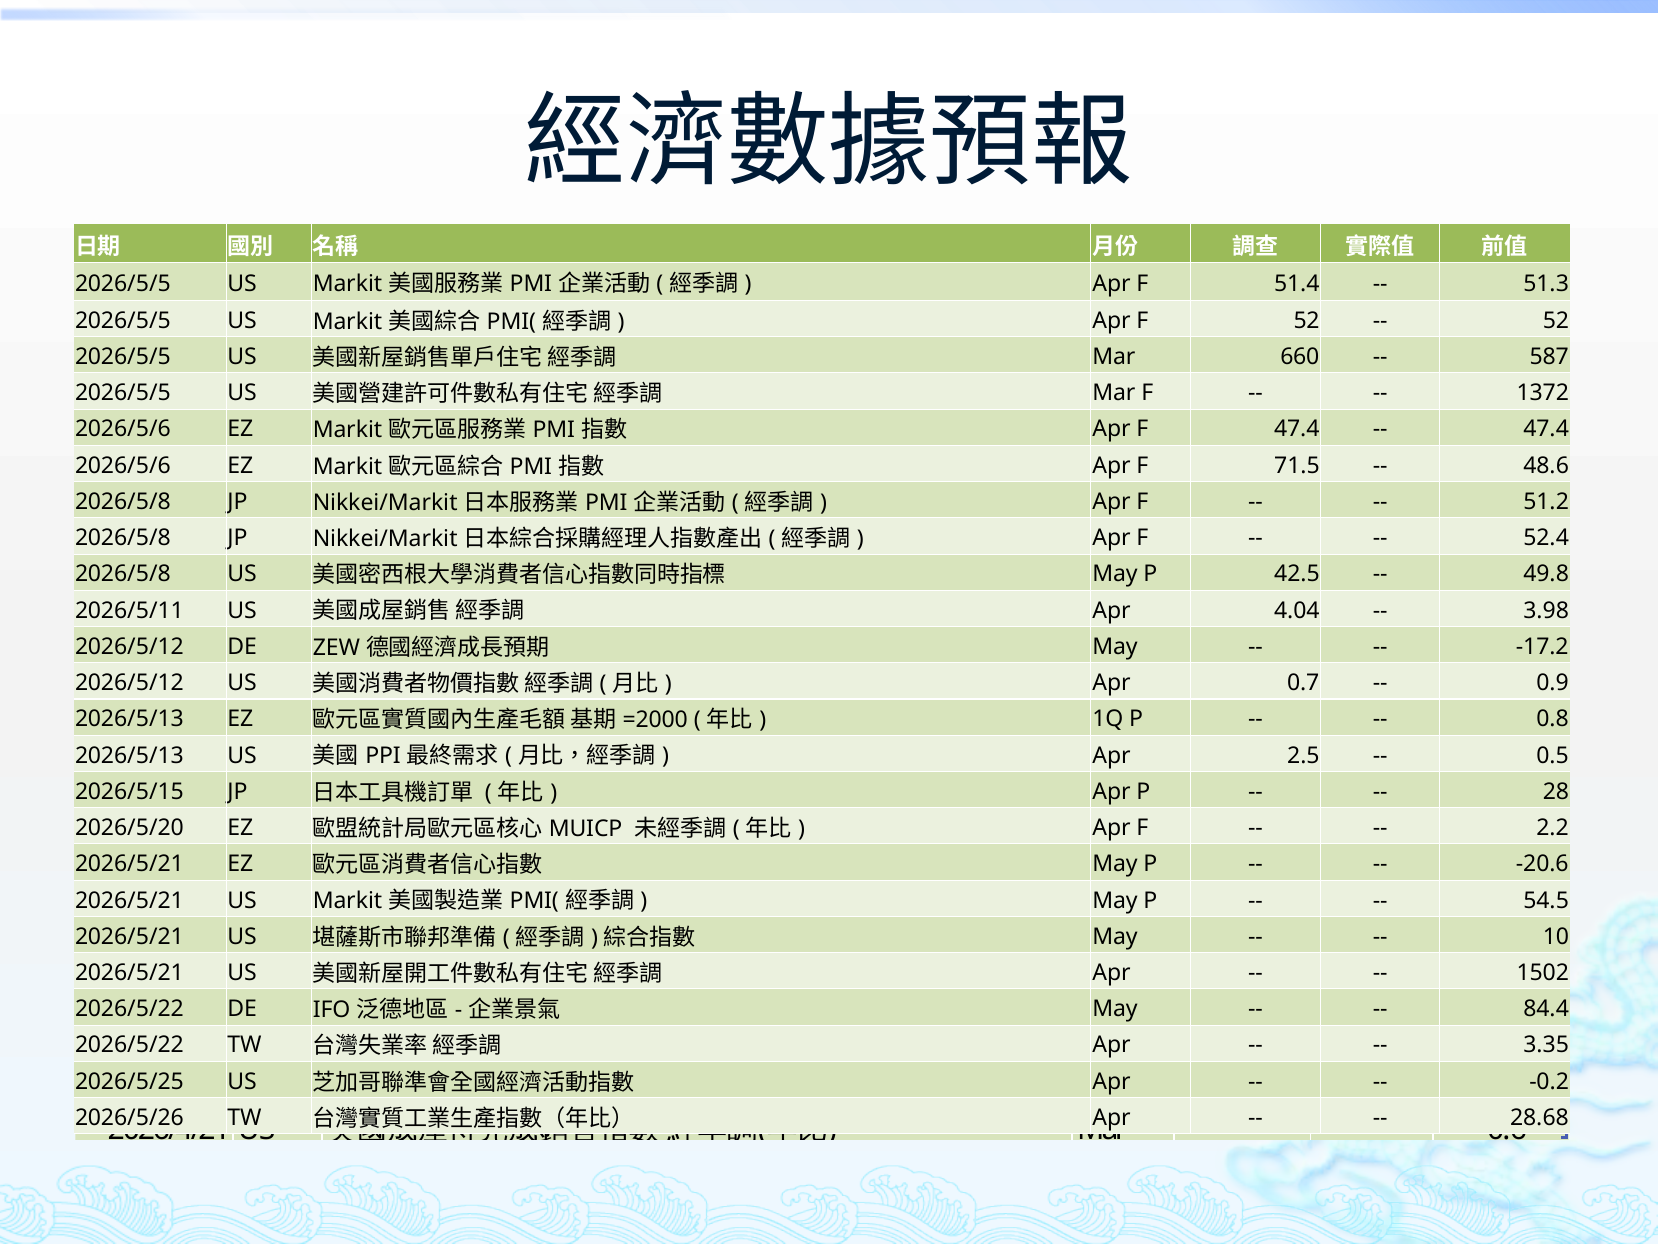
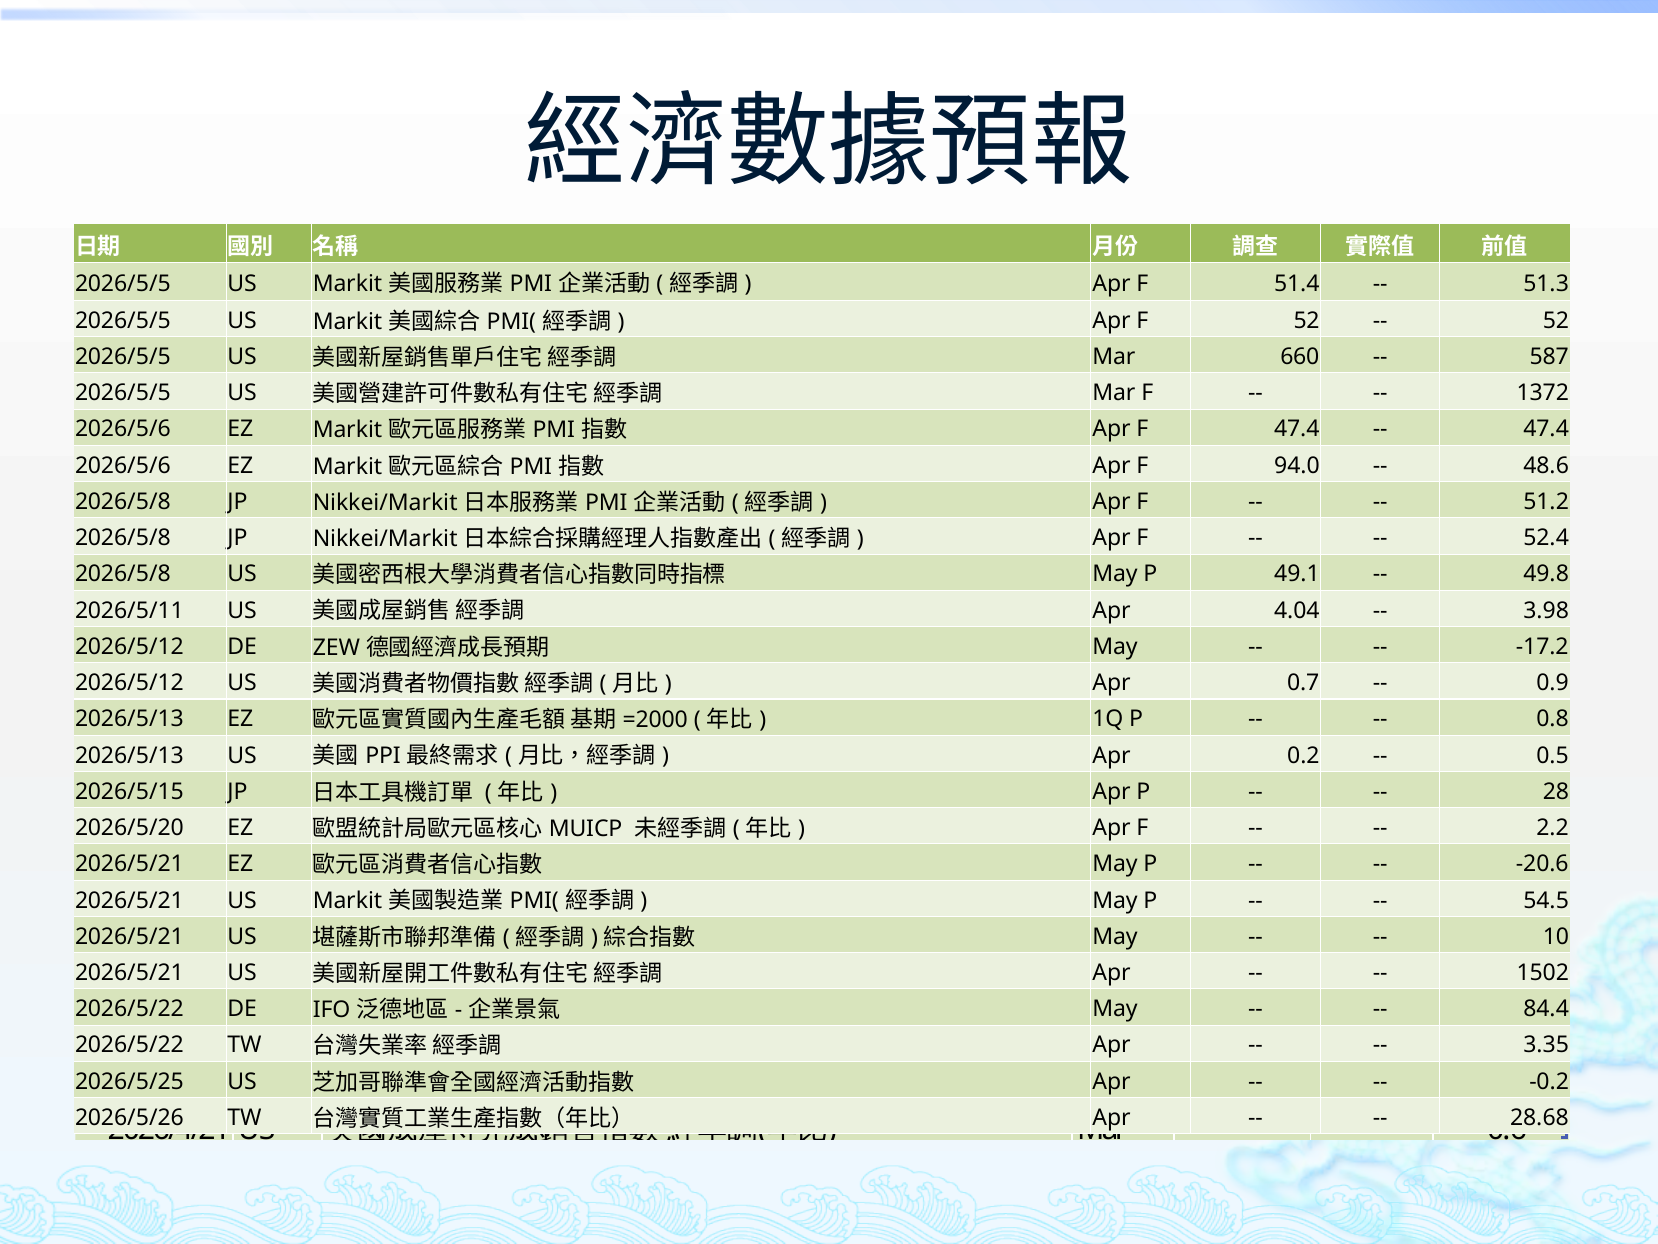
71.5: 71.5 -> 94.0
42.5: 42.5 -> 49.1
2.5: 2.5 -> 0.2
